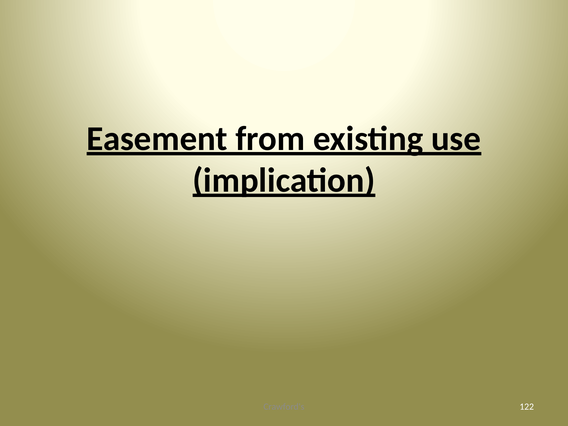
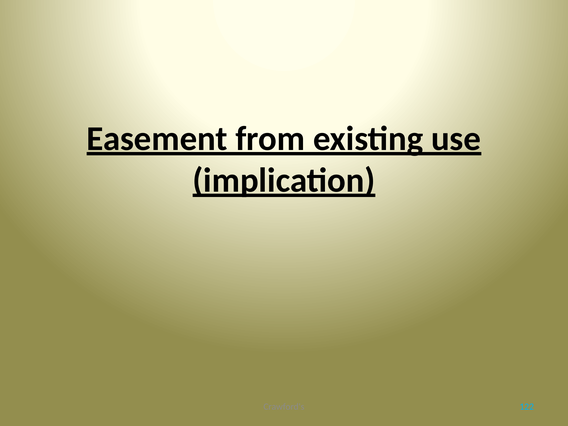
122 colour: white -> light blue
